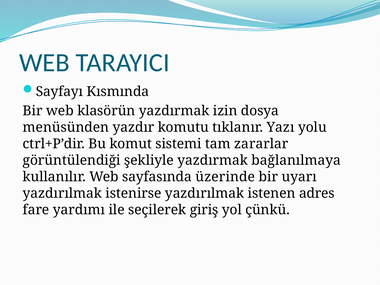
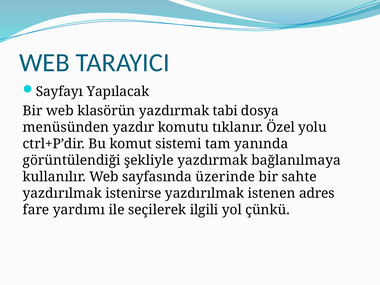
Kısmında: Kısmında -> Yapılacak
izin: izin -> tabi
Yazı: Yazı -> Özel
zararlar: zararlar -> yanında
uyarı: uyarı -> sahte
giriş: giriş -> ilgili
